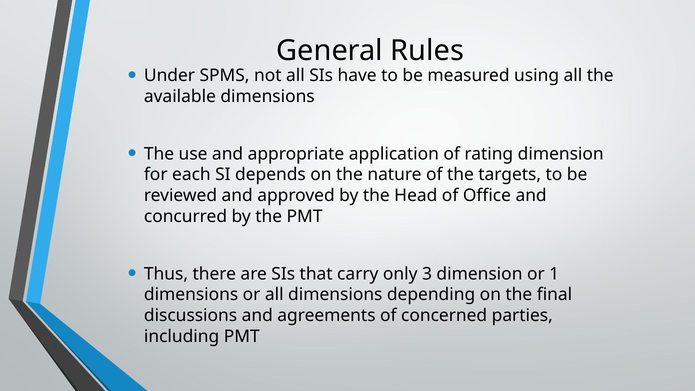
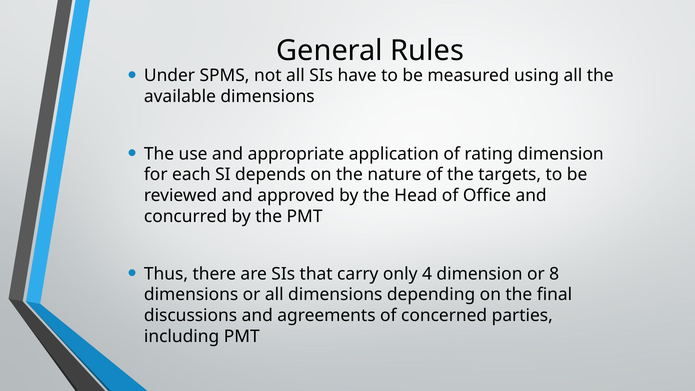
3: 3 -> 4
1: 1 -> 8
